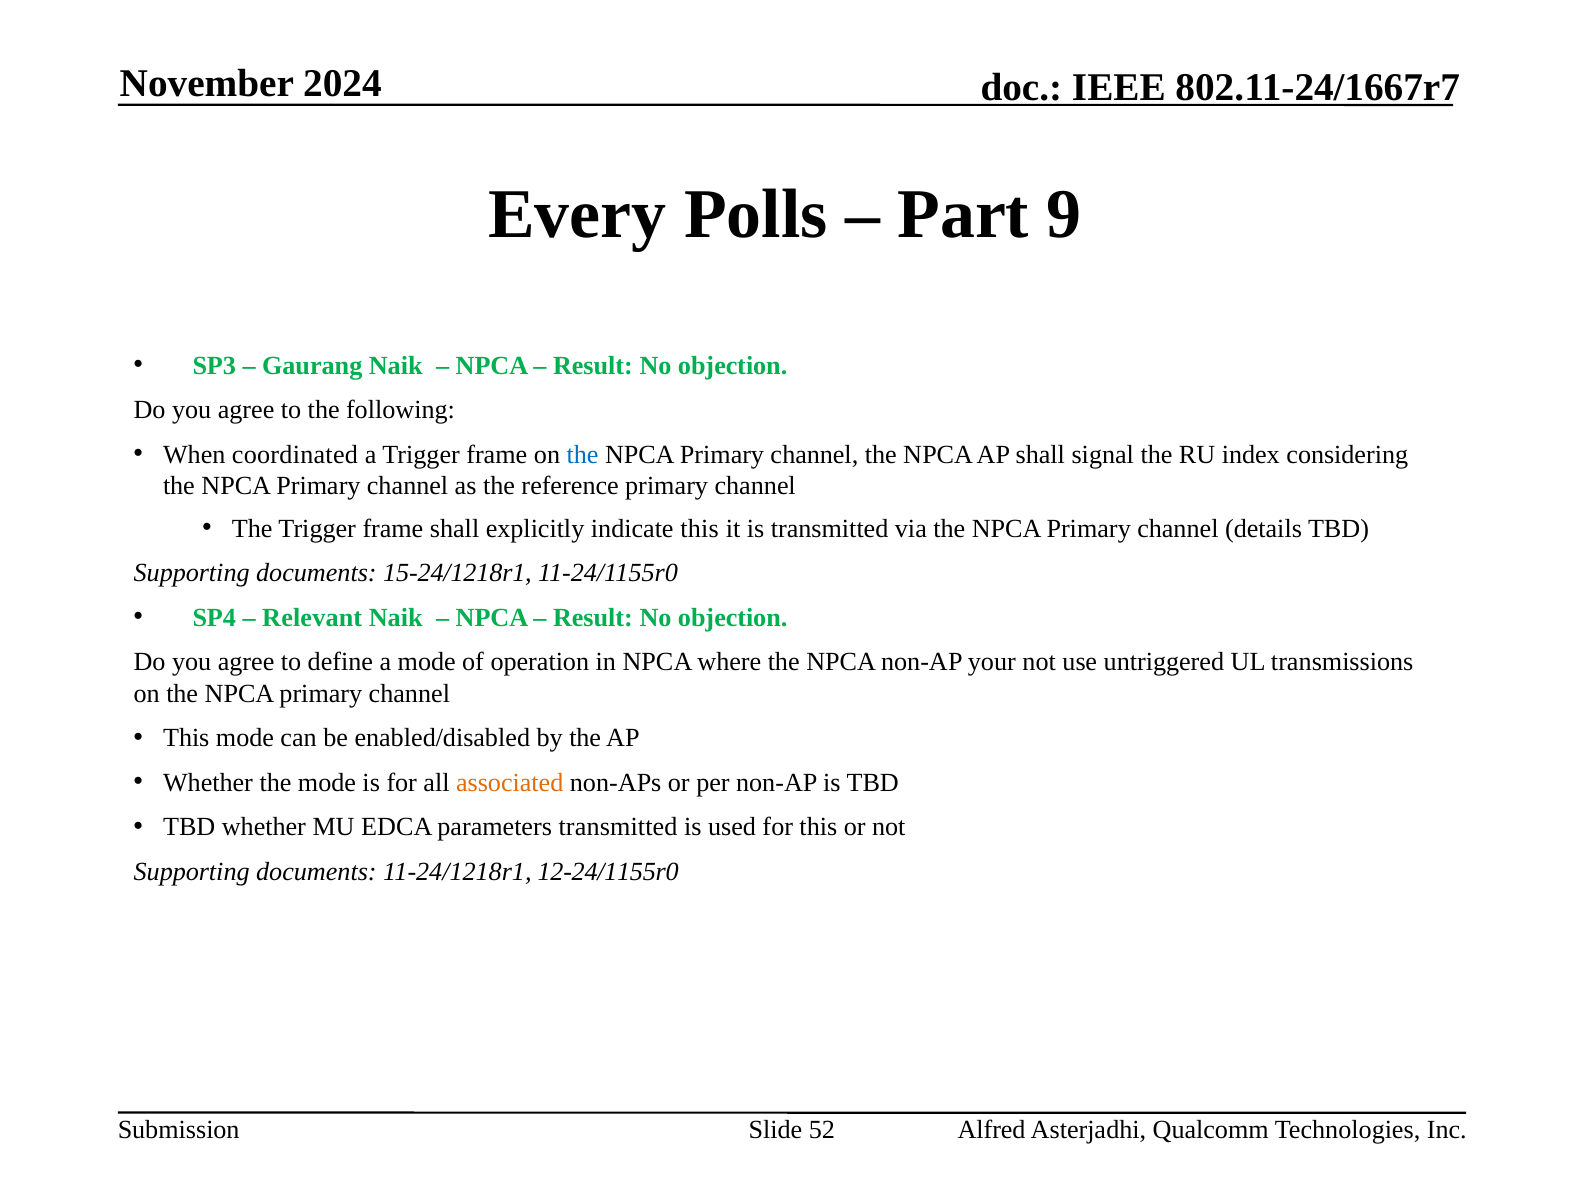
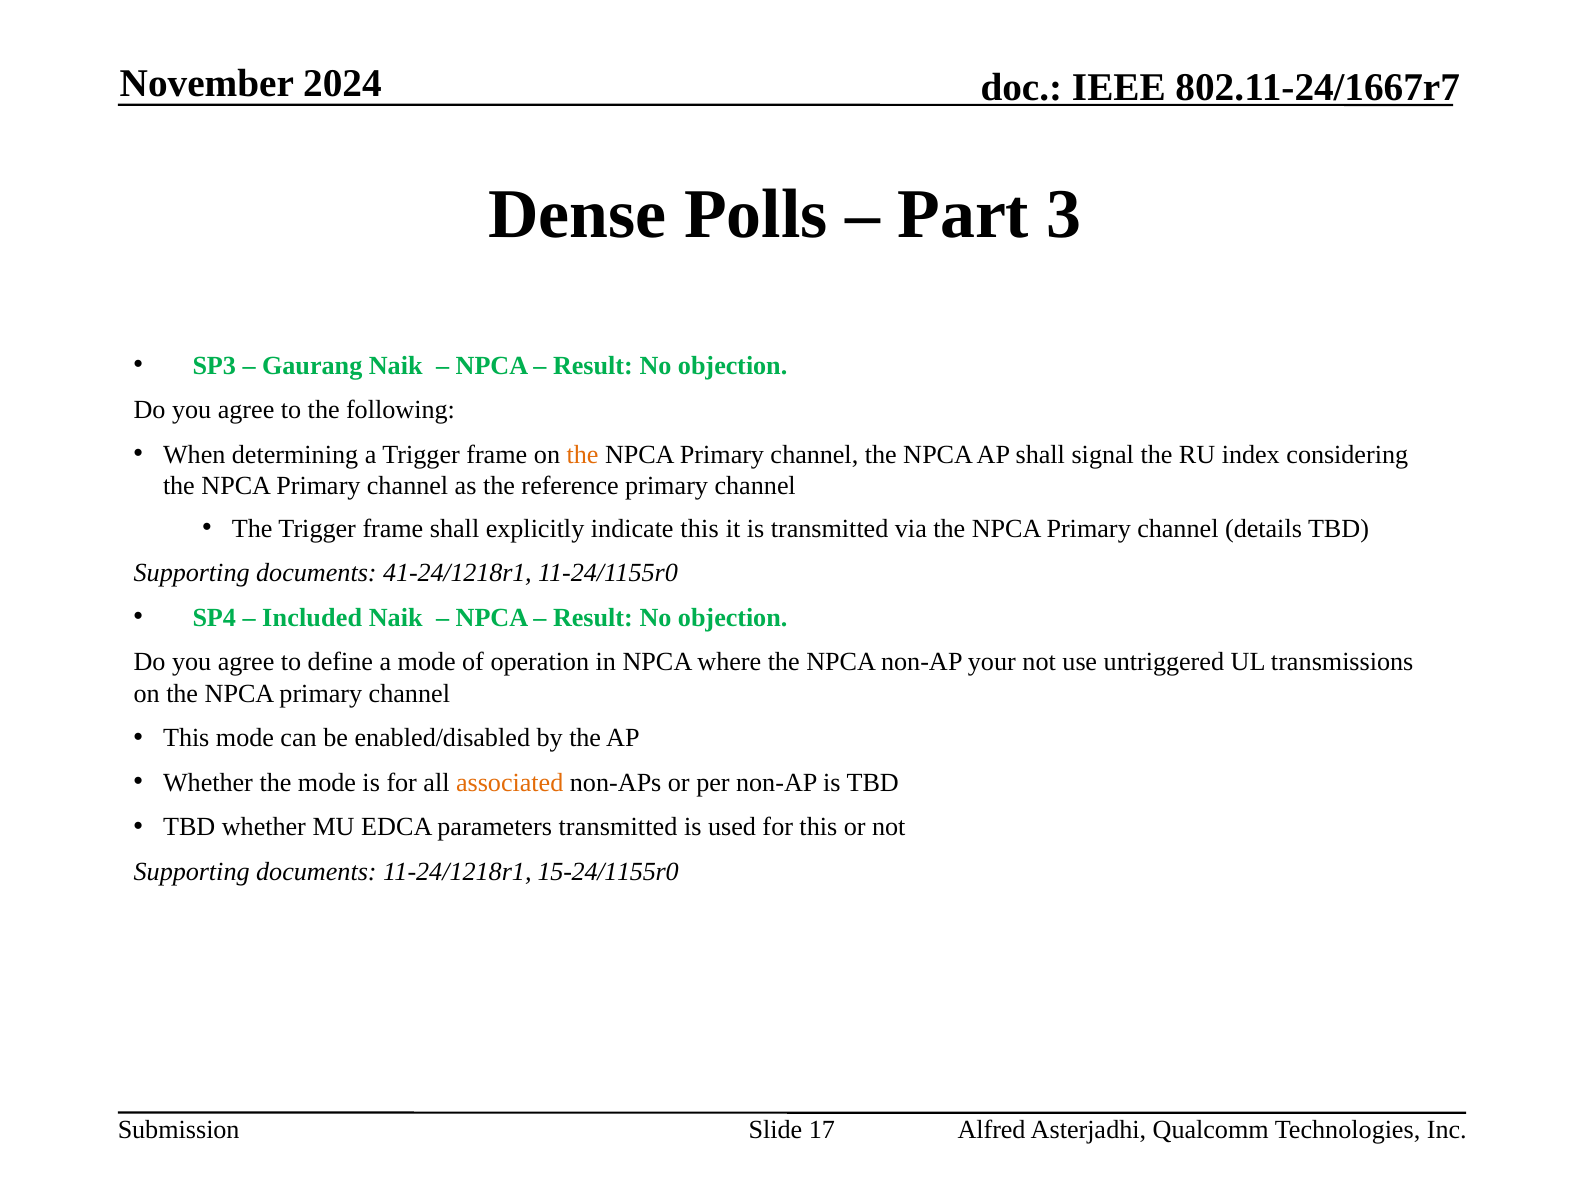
Every: Every -> Dense
9: 9 -> 3
coordinated: coordinated -> determining
the at (582, 455) colour: blue -> orange
15-24/1218r1: 15-24/1218r1 -> 41-24/1218r1
Relevant: Relevant -> Included
12-24/1155r0: 12-24/1155r0 -> 15-24/1155r0
52: 52 -> 17
